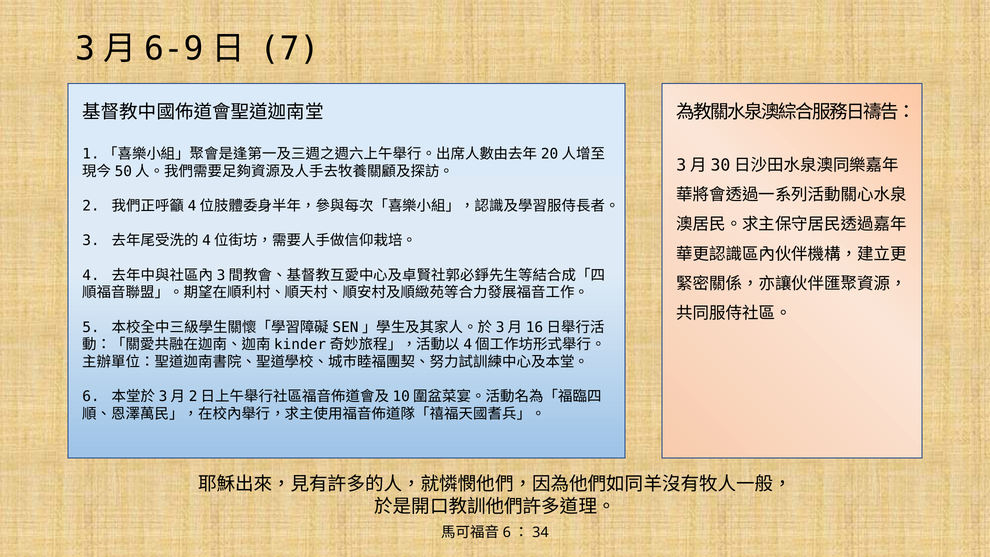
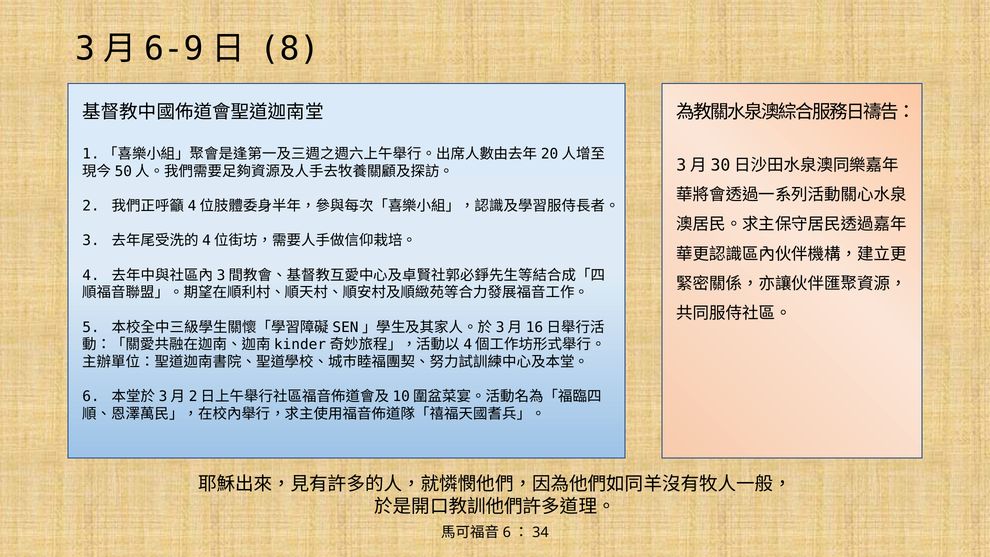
7: 7 -> 8
